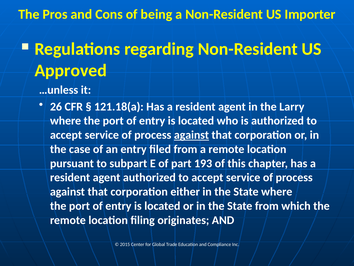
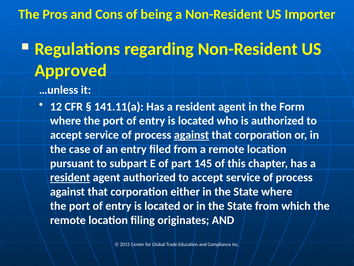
26: 26 -> 12
121.18(a: 121.18(a -> 141.11(a
Larry: Larry -> Form
193: 193 -> 145
resident at (70, 177) underline: none -> present
